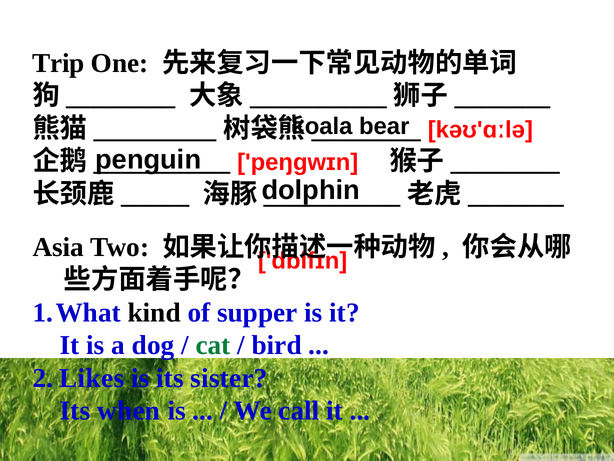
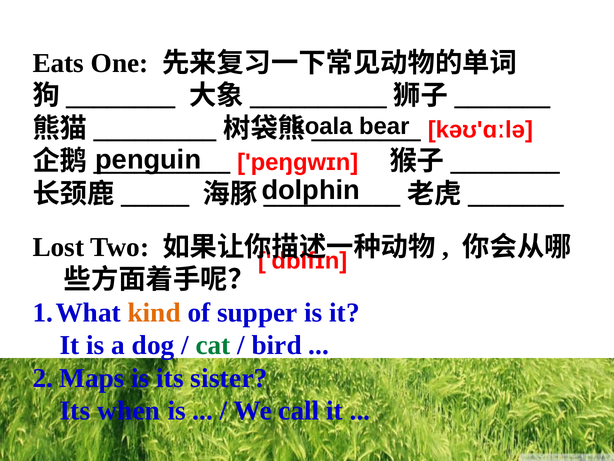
Trip: Trip -> Eats
Asia: Asia -> Lost
kind colour: black -> orange
Likes: Likes -> Maps
